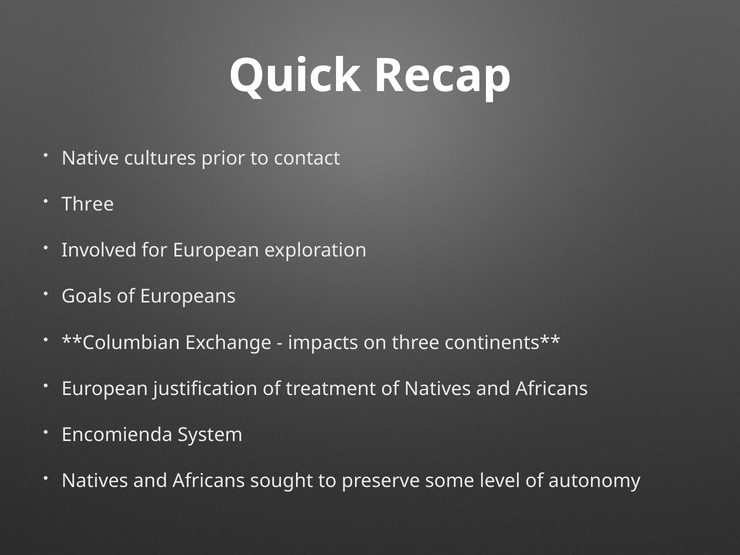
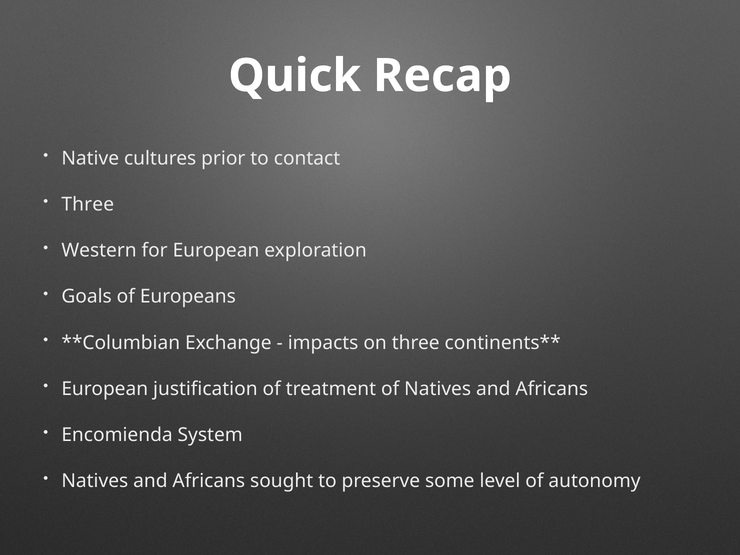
Involved: Involved -> Western
